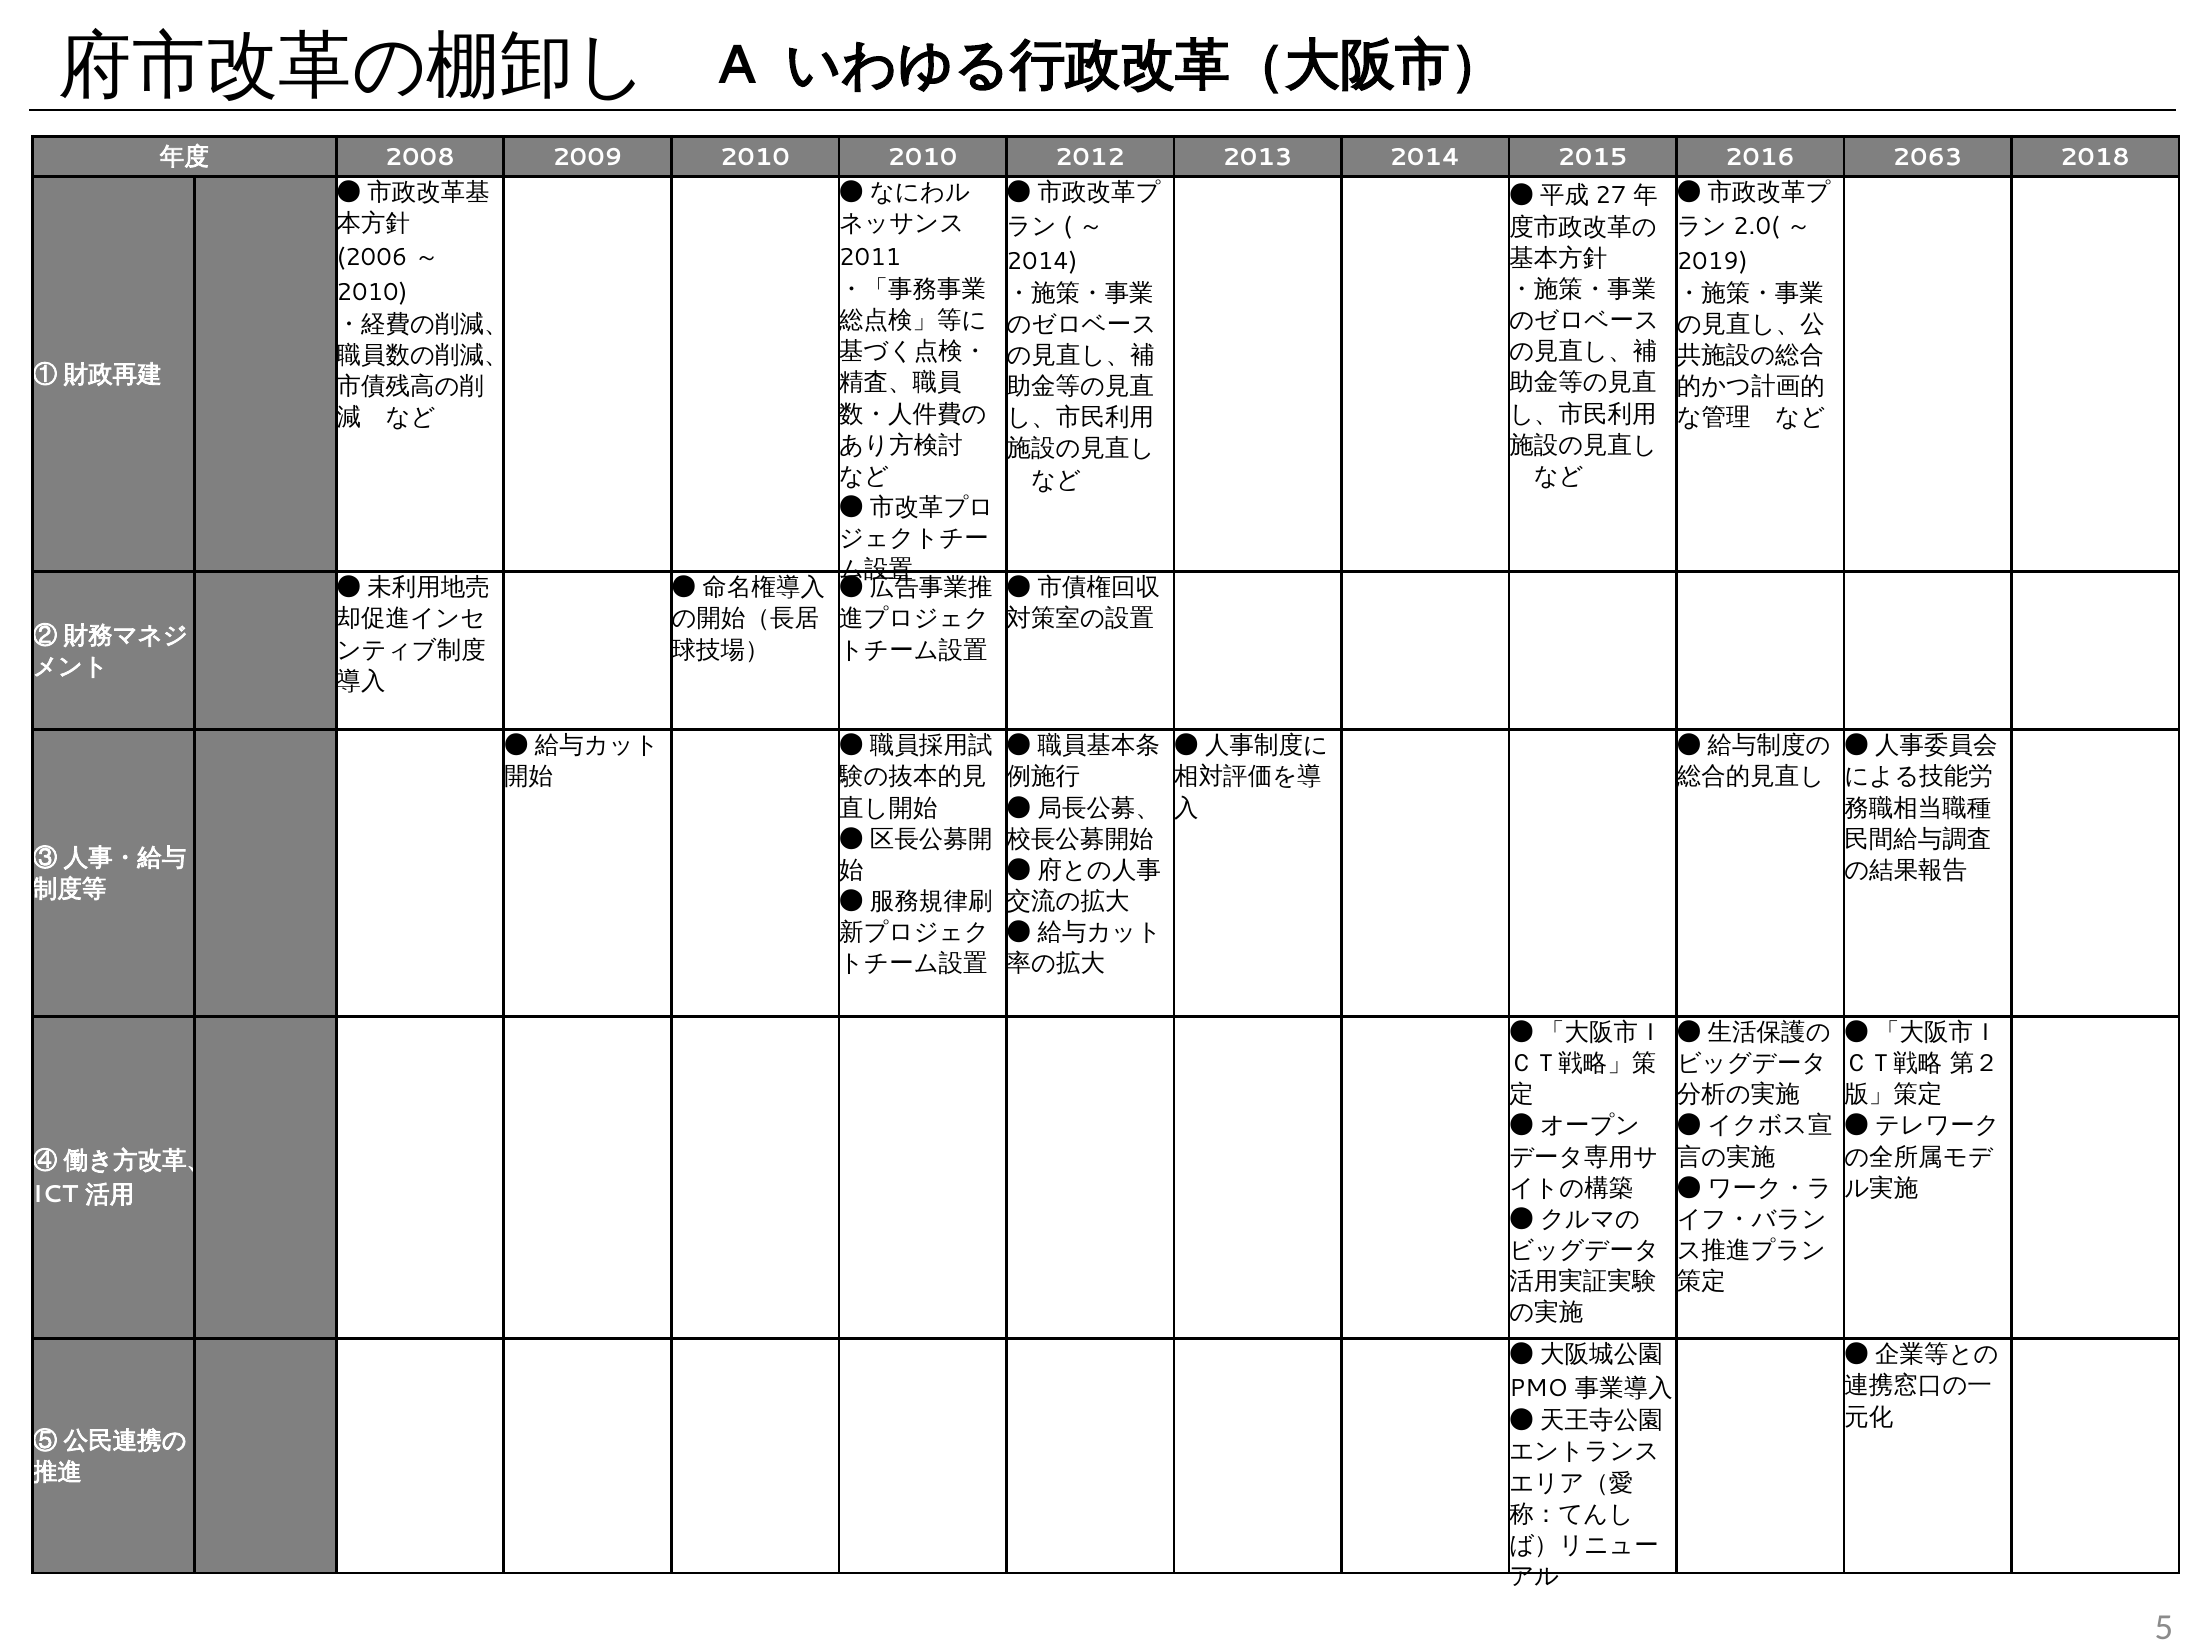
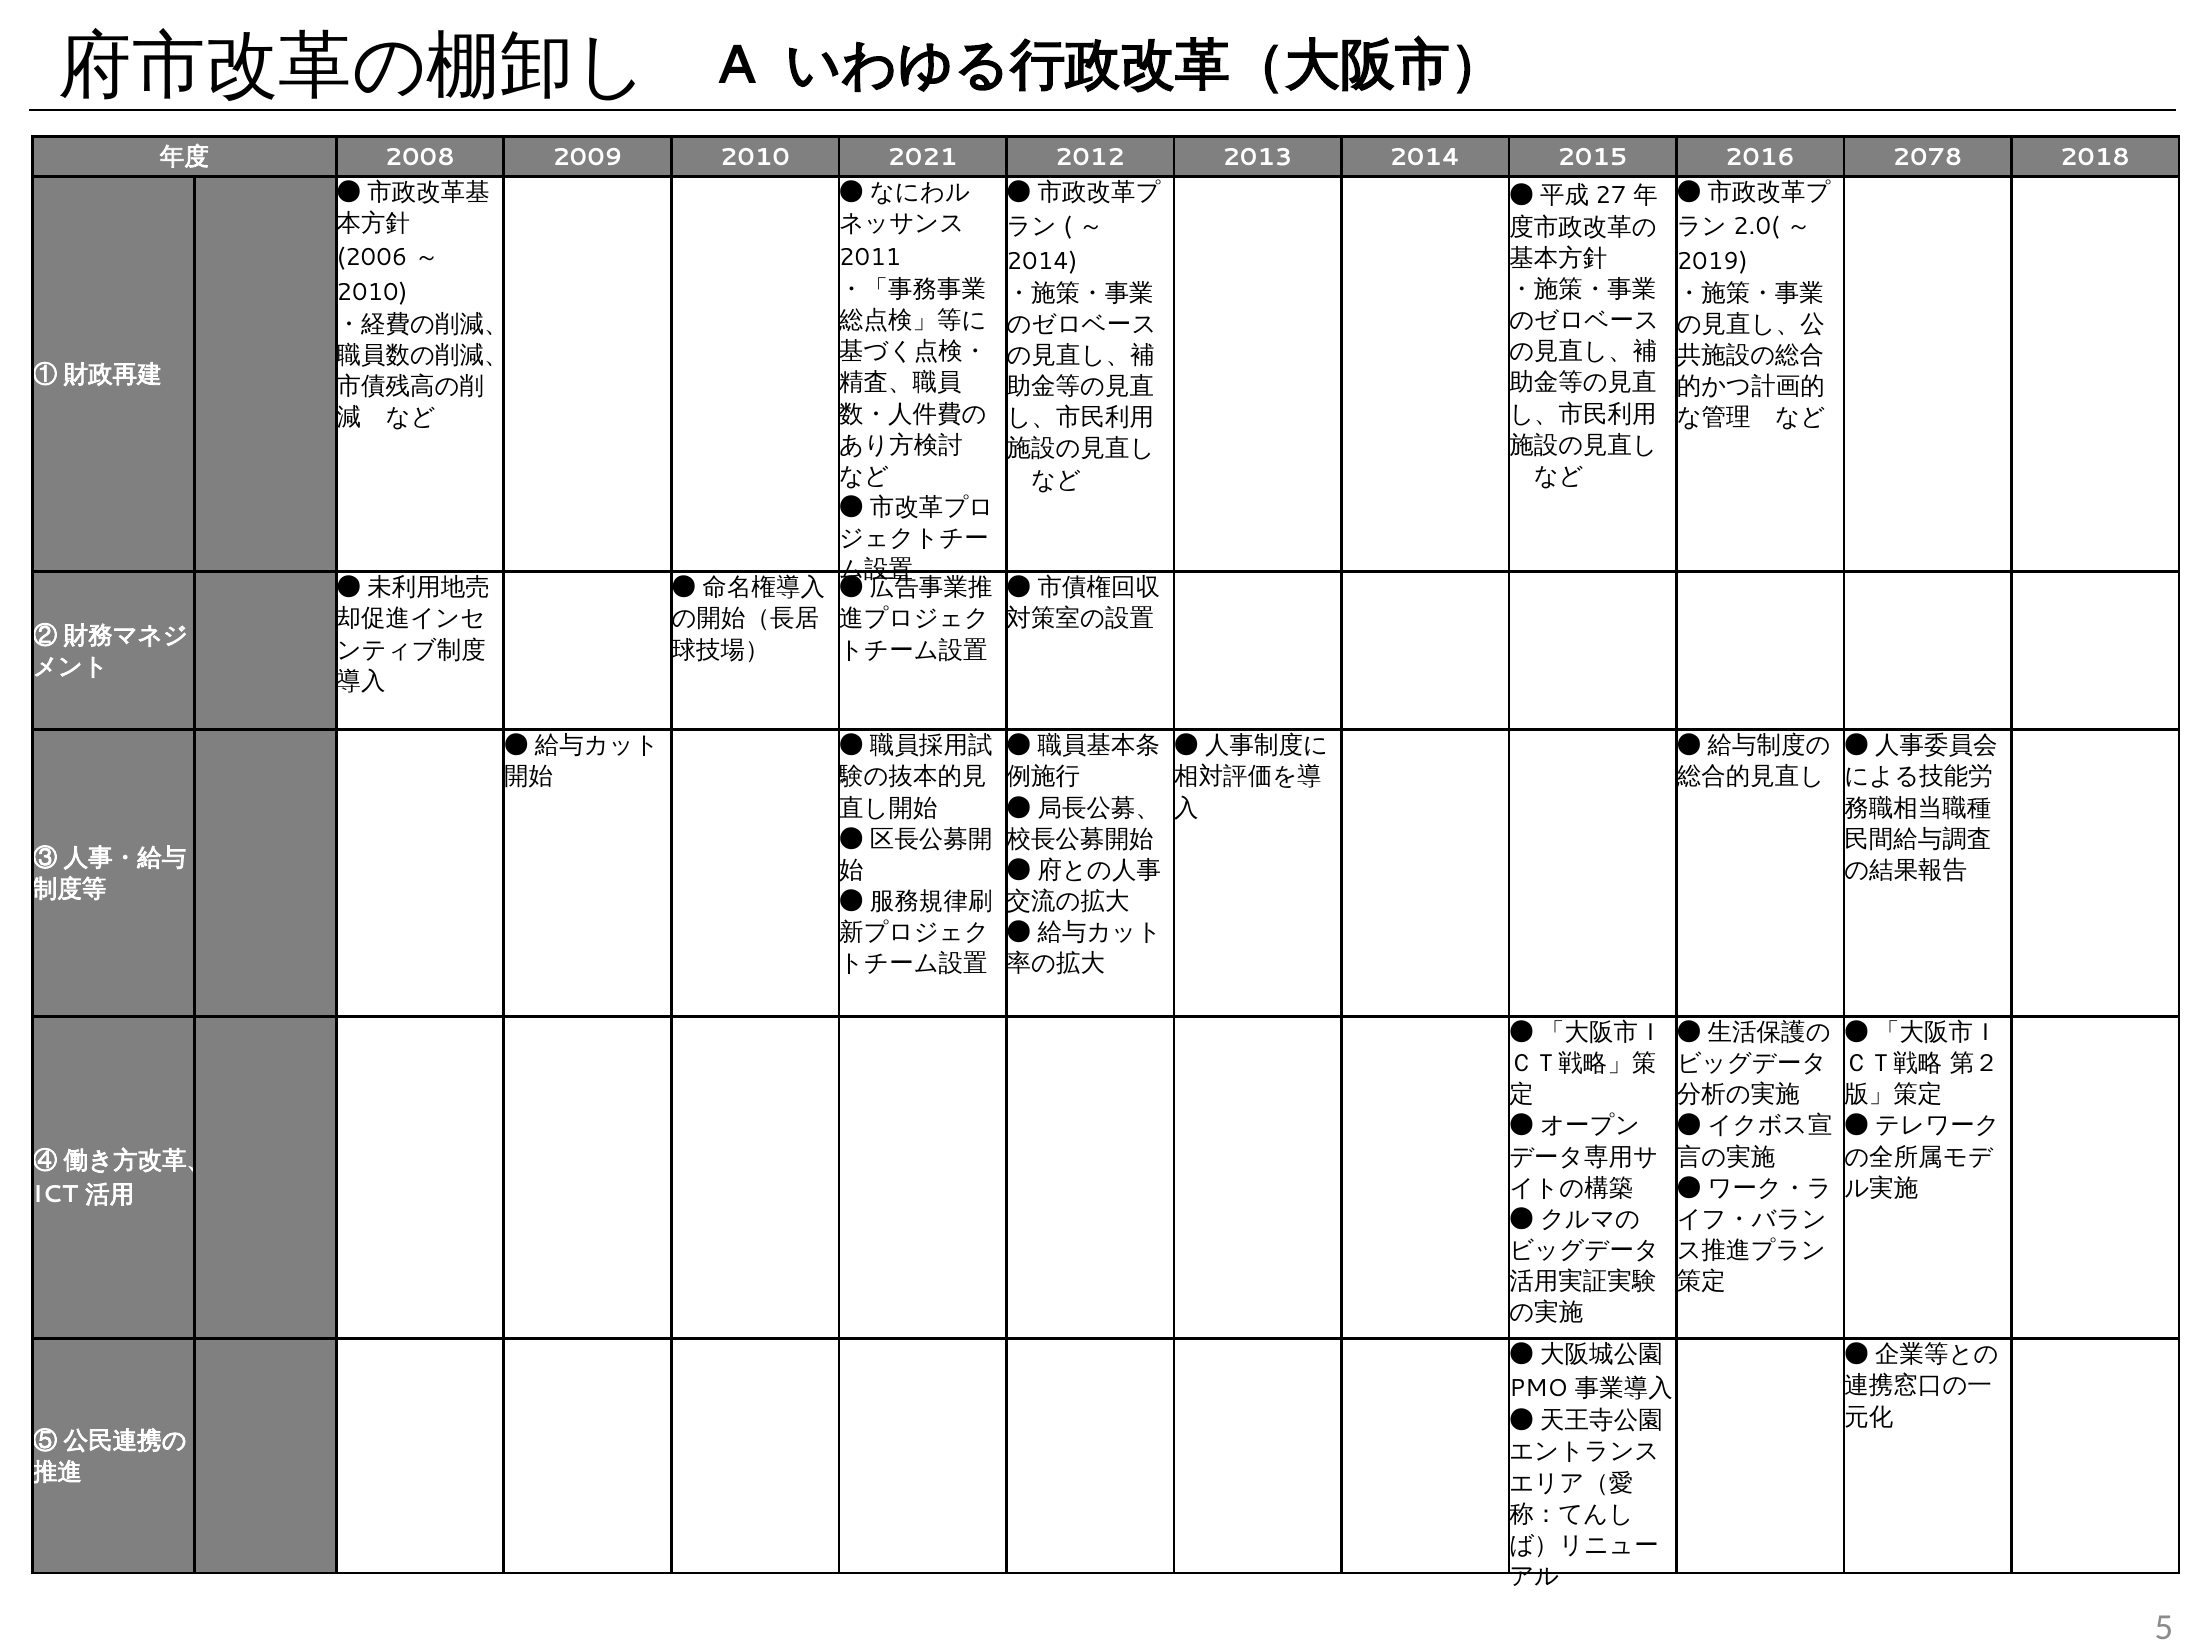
2010 2010: 2010 -> 2021
2063: 2063 -> 2078
